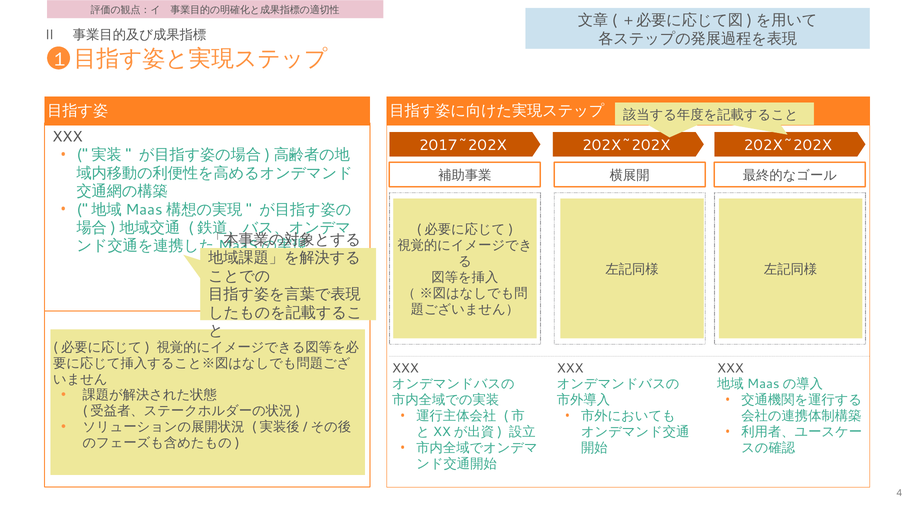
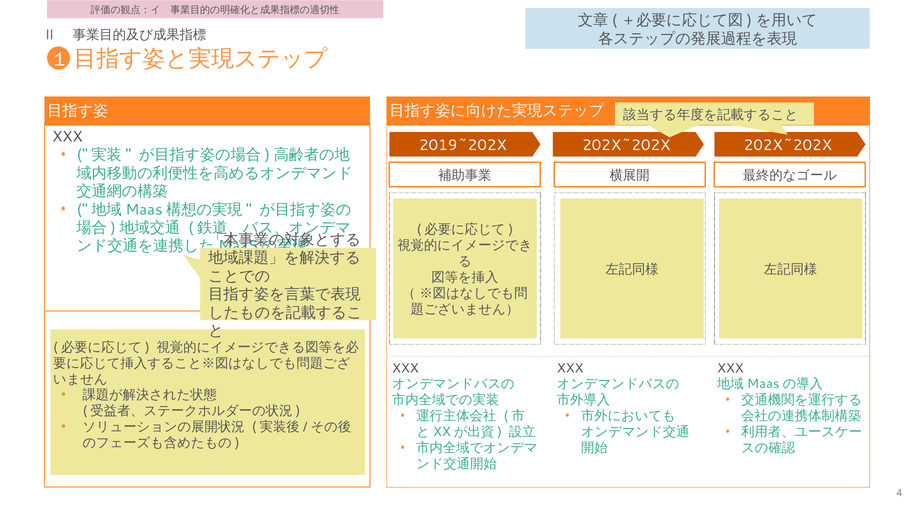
2017~202X: 2017~202X -> 2019~202X
